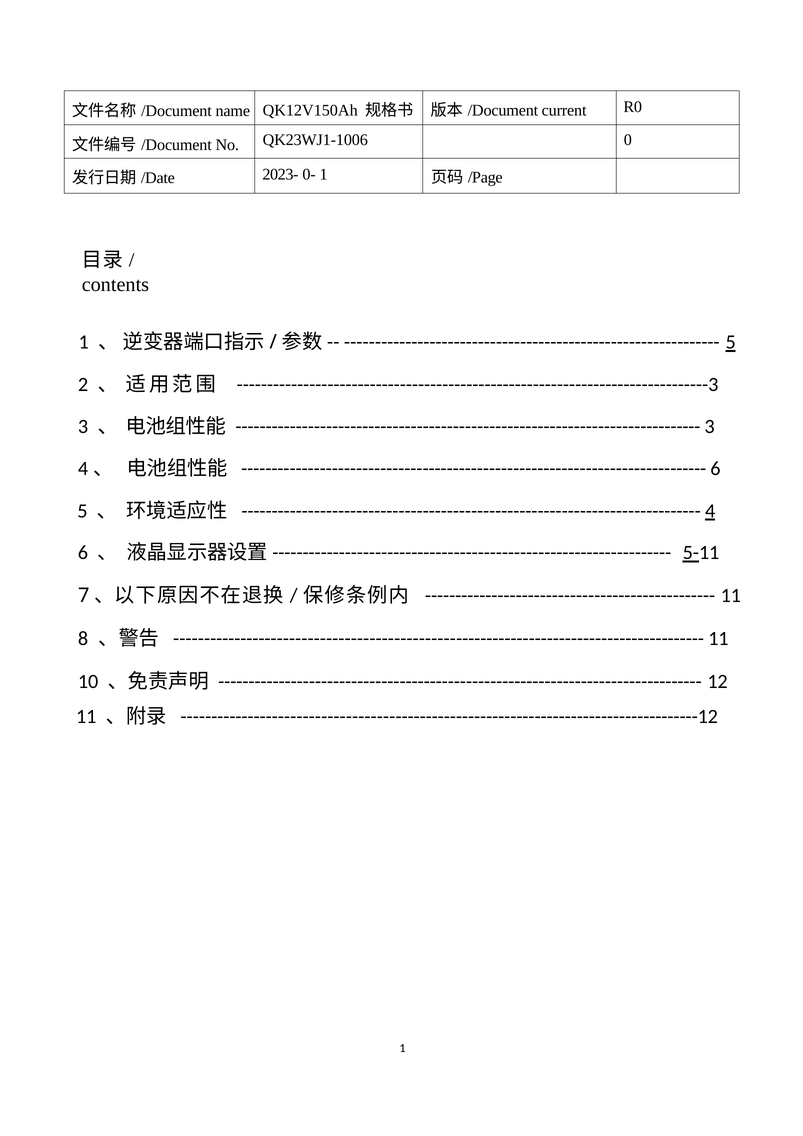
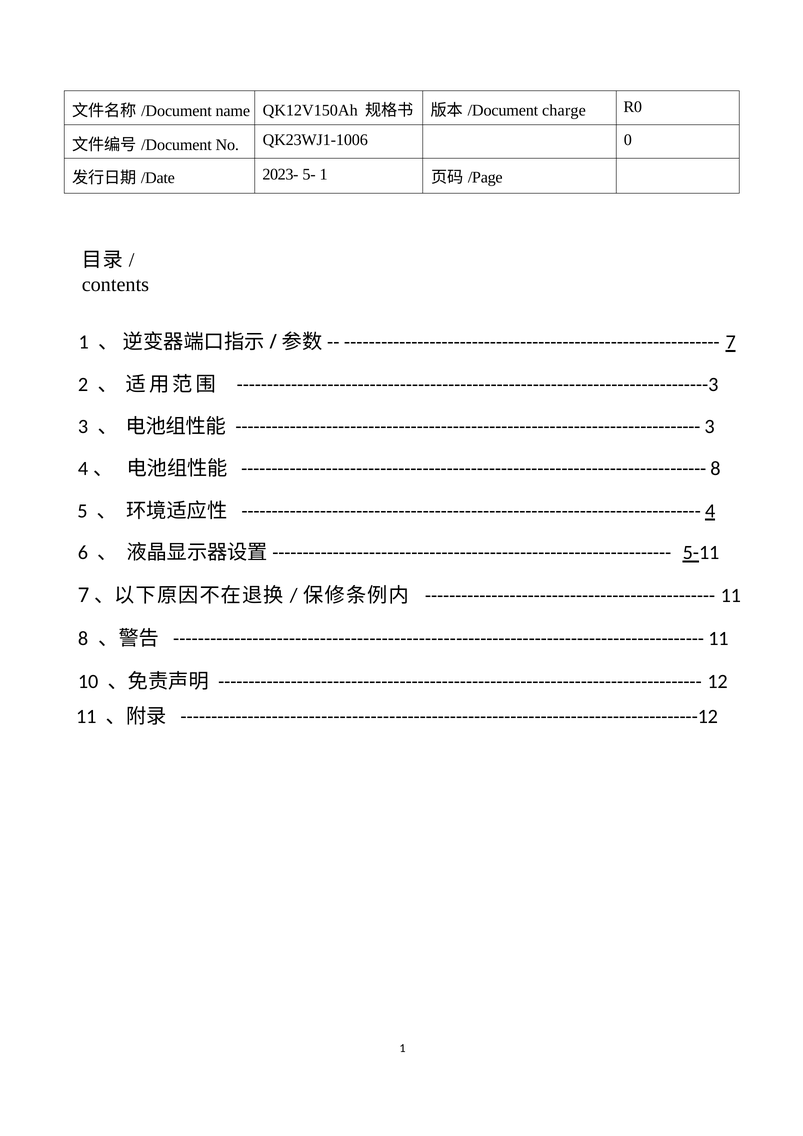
current: current -> charge
0-: 0- -> 5-
5 at (731, 342): 5 -> 7
6 at (715, 468): 6 -> 8
